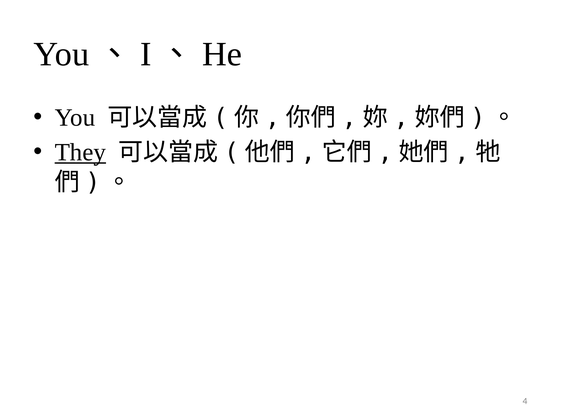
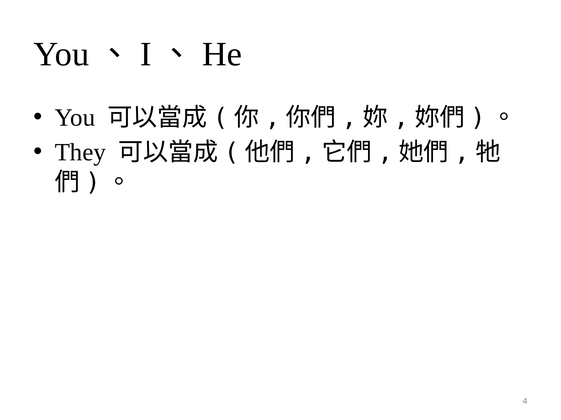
They underline: present -> none
